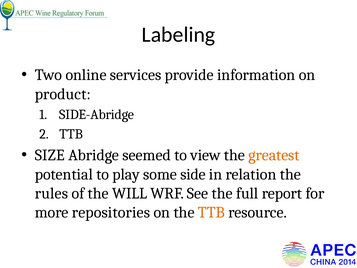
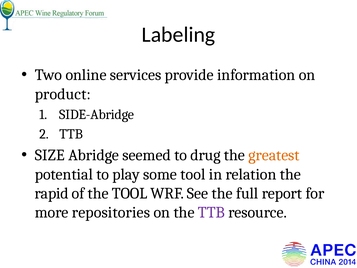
view: view -> drug
some side: side -> tool
rules: rules -> rapid
the WILL: WILL -> TOOL
TTB at (211, 212) colour: orange -> purple
